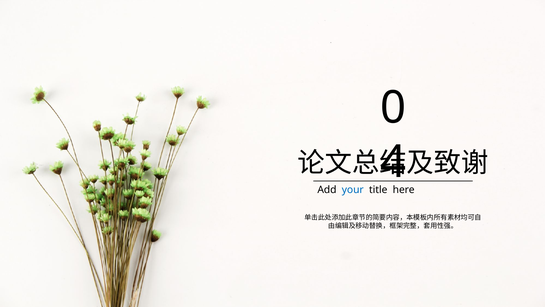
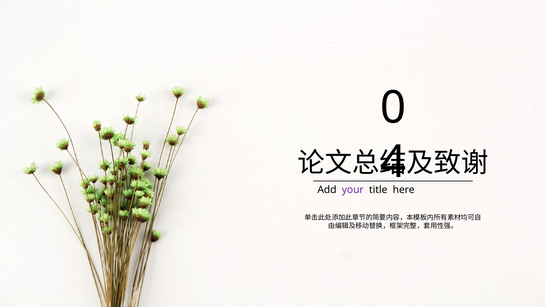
your colour: blue -> purple
